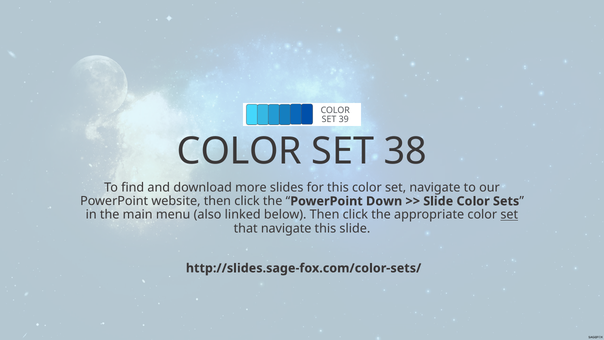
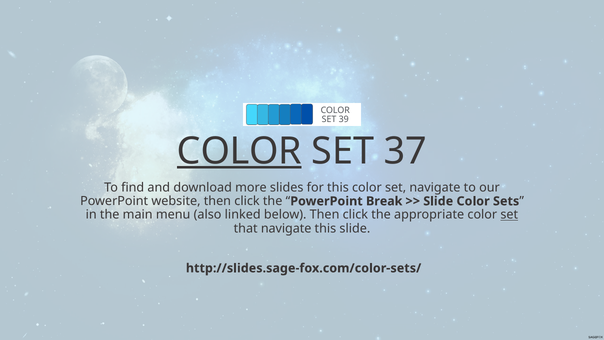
COLOR at (239, 151) underline: none -> present
38: 38 -> 37
Down: Down -> Break
